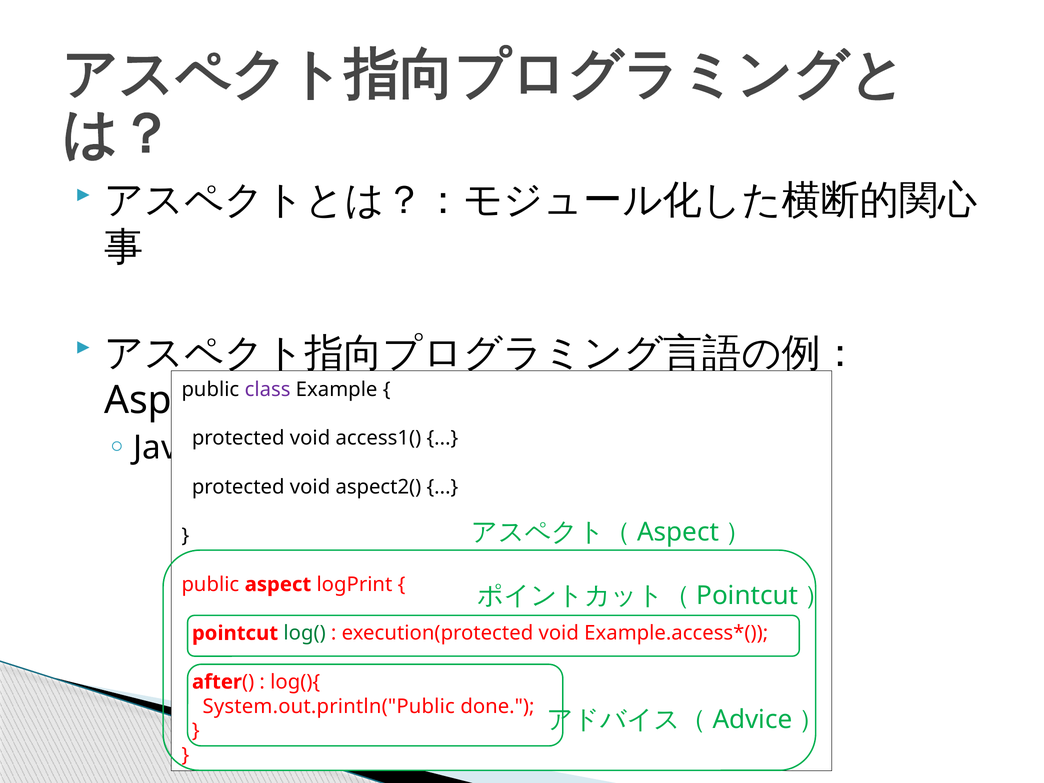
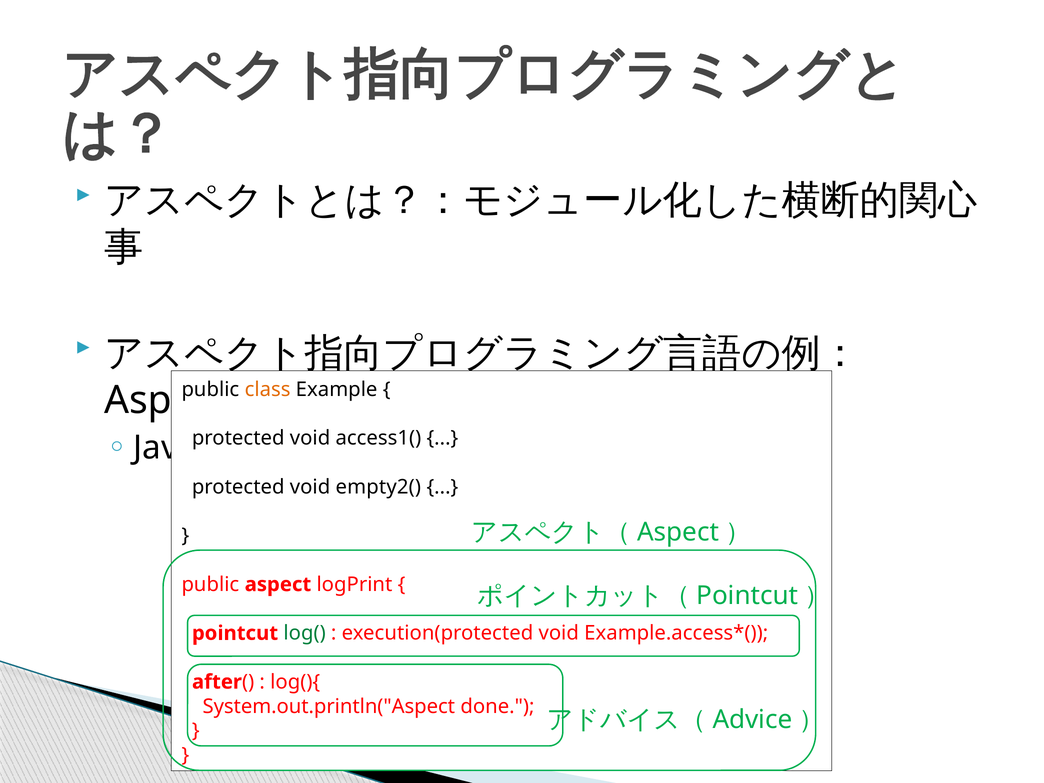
class colour: purple -> orange
aspect2(: aspect2( -> empty2(
System.out.println("Public: System.out.println("Public -> System.out.println("Aspect
